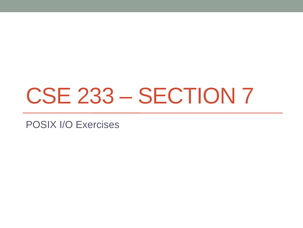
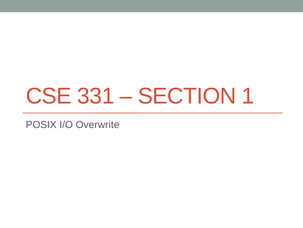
233: 233 -> 331
7: 7 -> 1
Exercises: Exercises -> Overwrite
